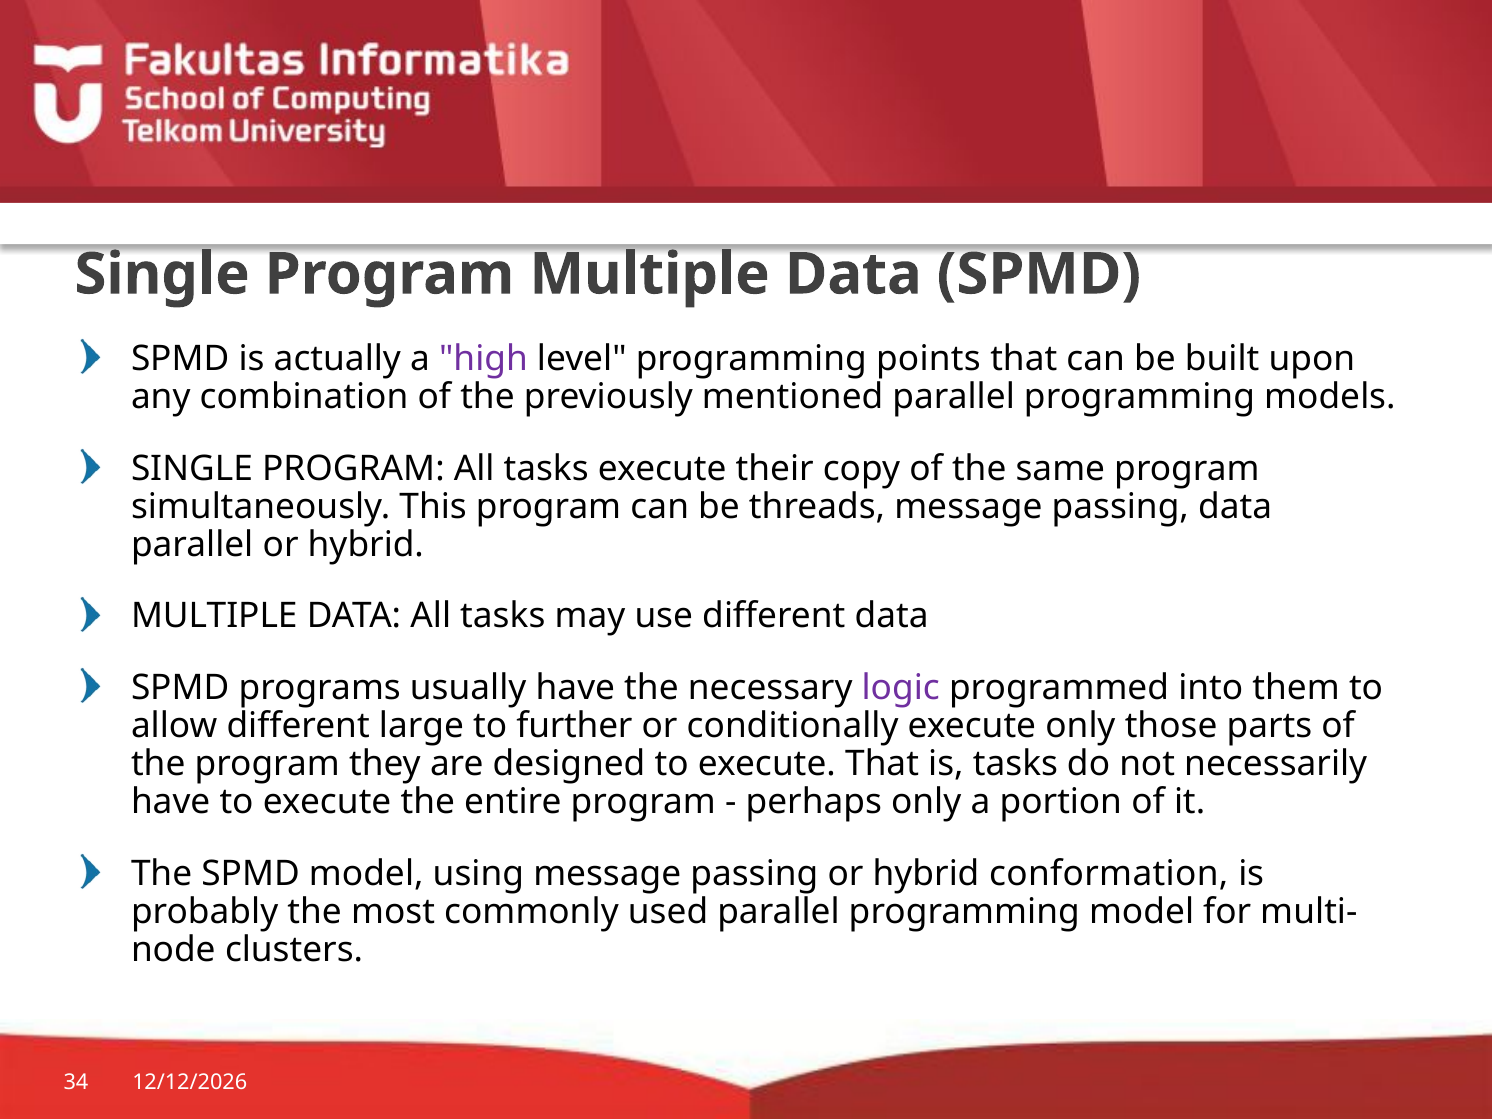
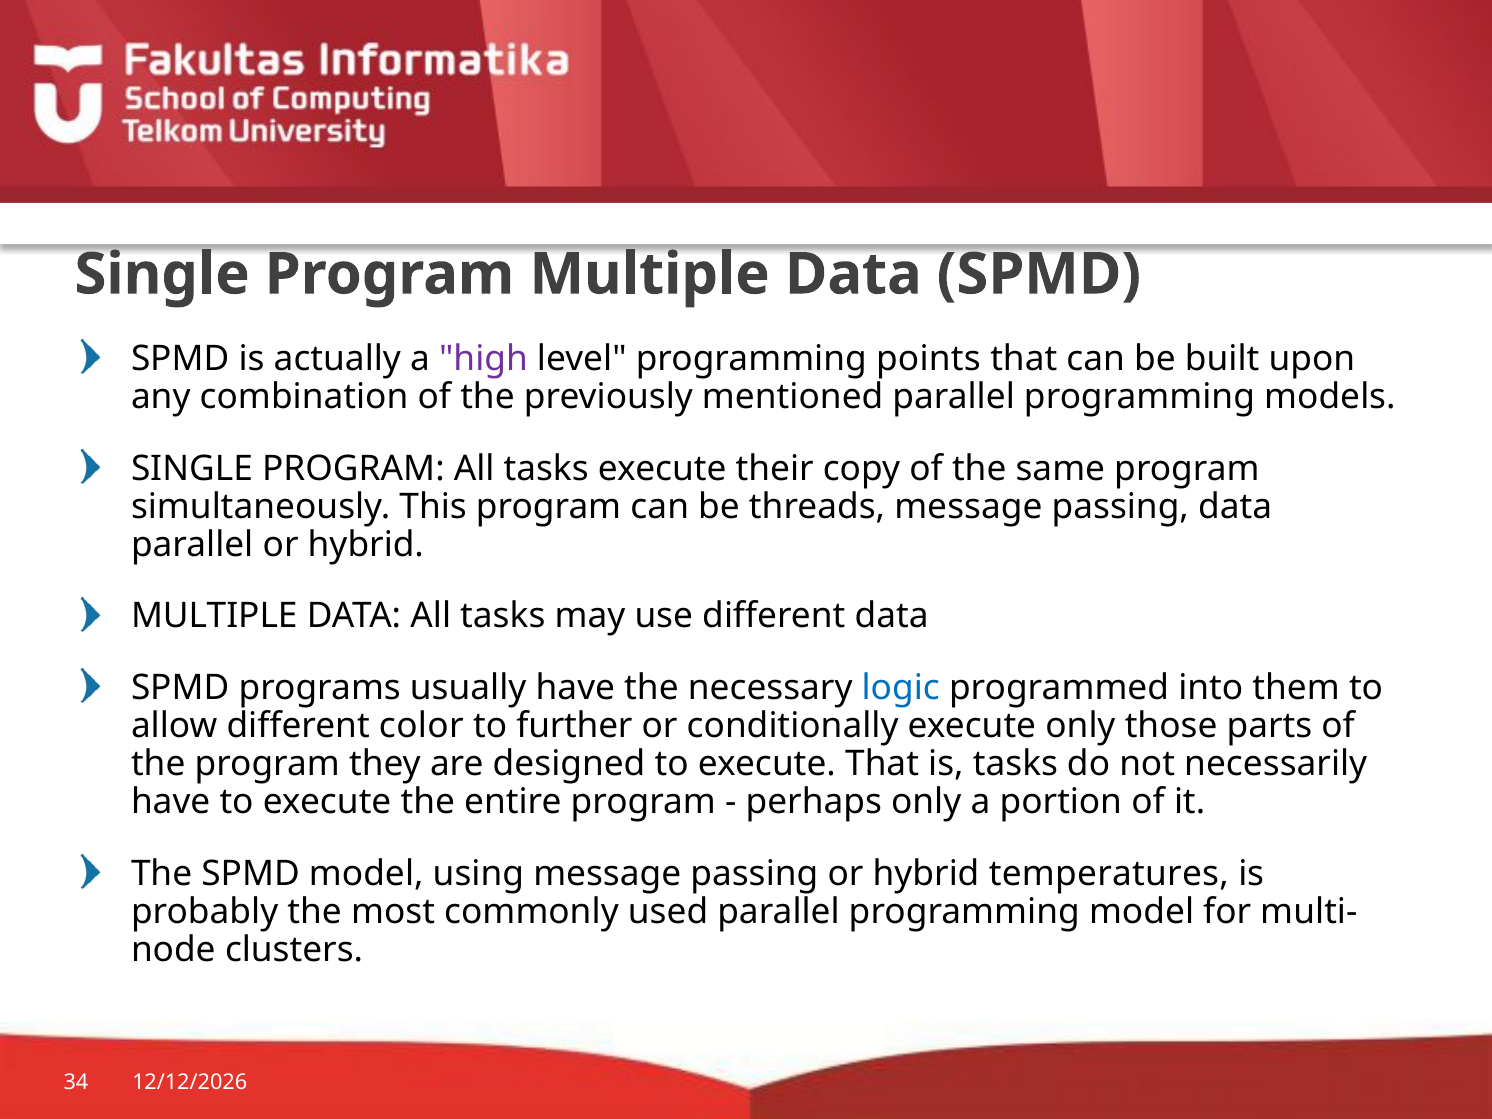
logic colour: purple -> blue
large: large -> color
conformation: conformation -> temperatures
